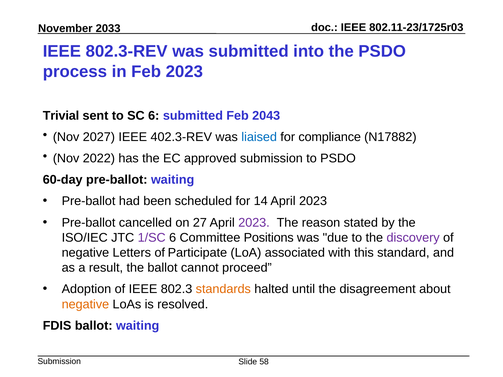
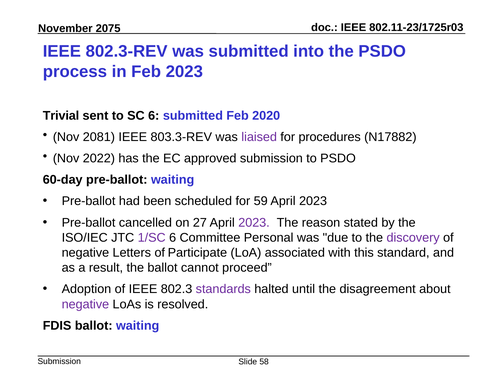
2033: 2033 -> 2075
2043: 2043 -> 2020
2027: 2027 -> 2081
402.3-REV: 402.3-REV -> 803.3-REV
liaised colour: blue -> purple
compliance: compliance -> procedures
14: 14 -> 59
Positions: Positions -> Personal
standards colour: orange -> purple
negative at (85, 304) colour: orange -> purple
